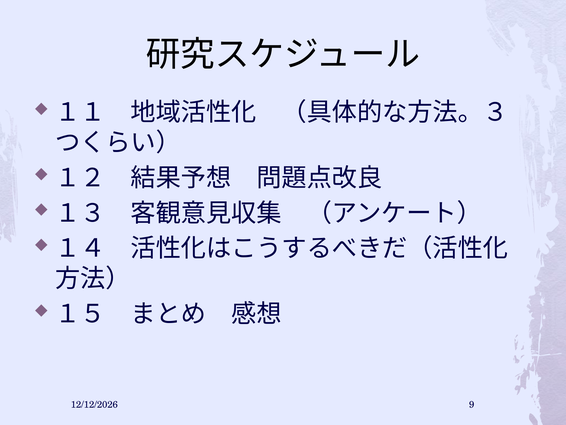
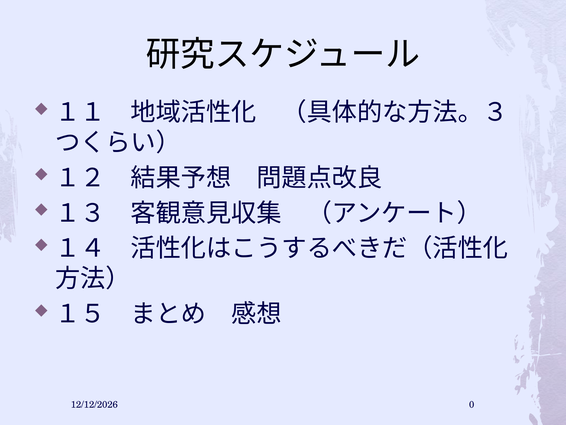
9: 9 -> 0
